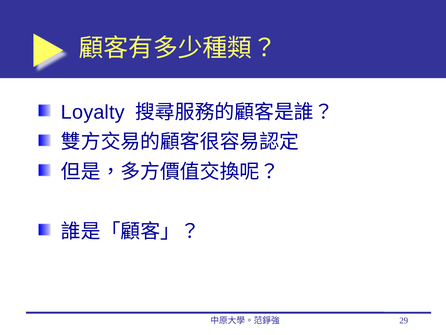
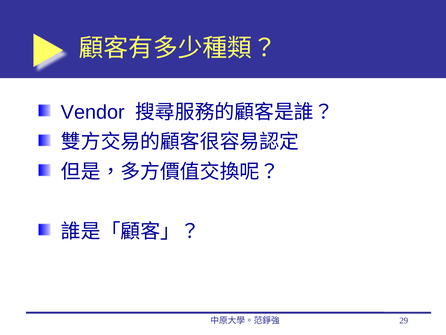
Loyalty: Loyalty -> Vendor
